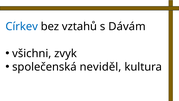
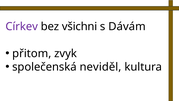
Církev colour: blue -> purple
vztahů: vztahů -> všichni
všichni: všichni -> přitom
